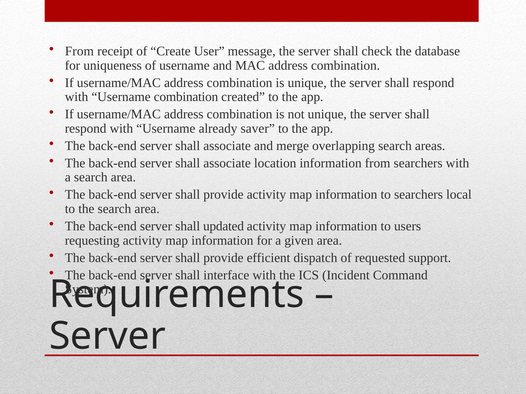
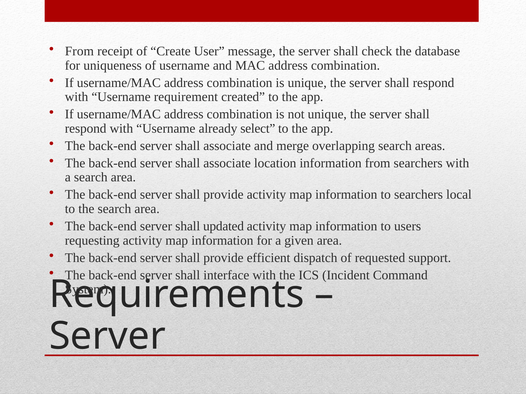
Username combination: combination -> requirement
saver: saver -> select
